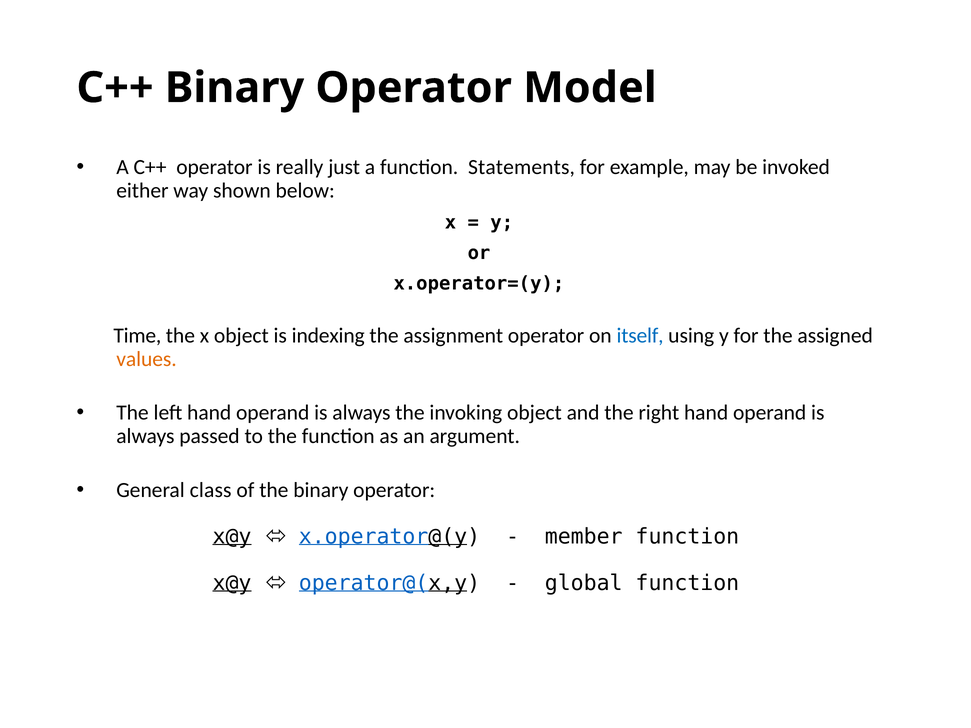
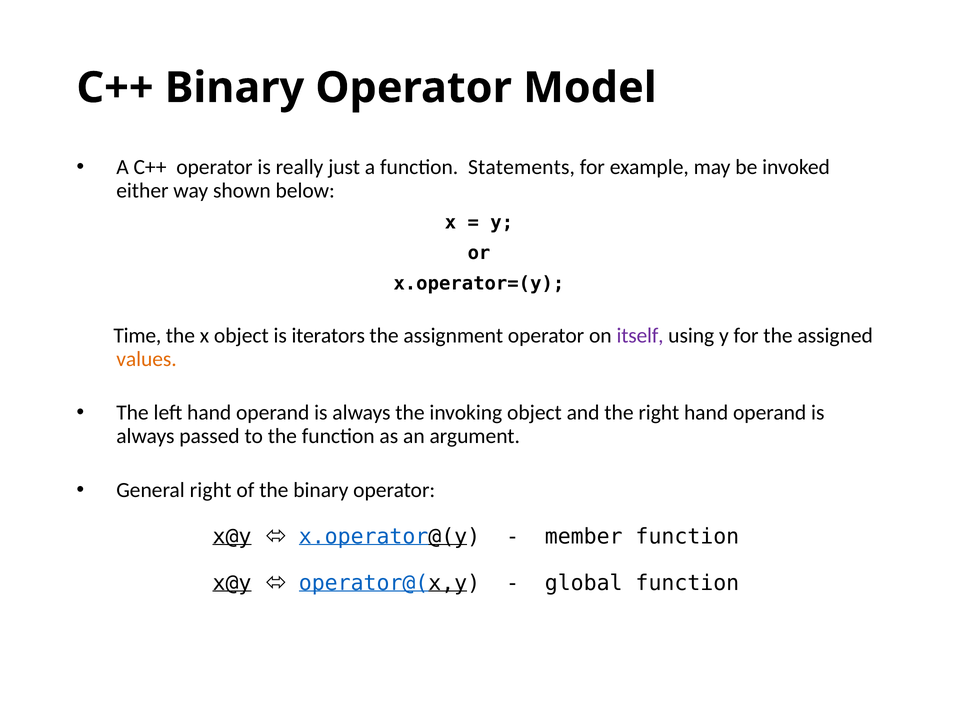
indexing: indexing -> iterators
itself colour: blue -> purple
General class: class -> right
